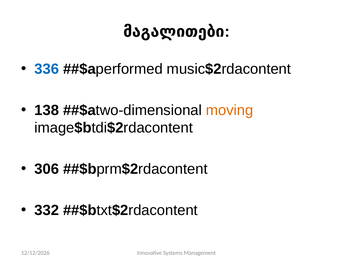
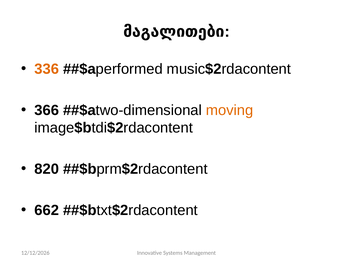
336 colour: blue -> orange
138: 138 -> 366
306: 306 -> 820
332: 332 -> 662
